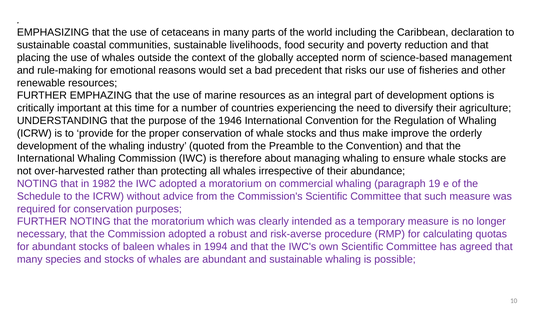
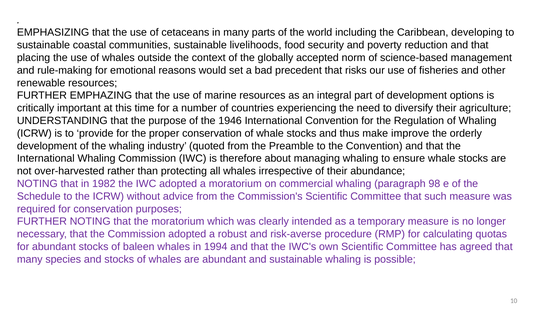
declaration: declaration -> developing
19: 19 -> 98
